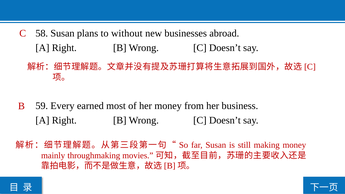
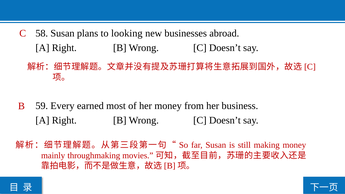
without: without -> looking
